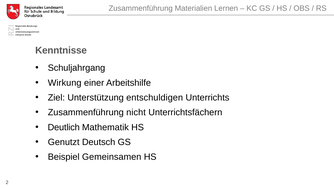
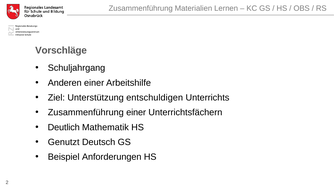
Kenntnisse: Kenntnisse -> Vorschläge
Wirkung: Wirkung -> Anderen
Zusammenführung nicht: nicht -> einer
Gemeinsamen: Gemeinsamen -> Anforderungen
